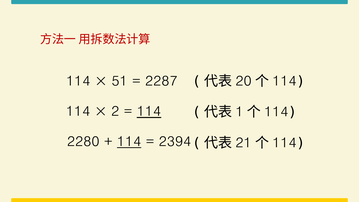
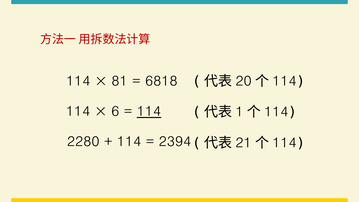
51: 51 -> 81
2287: 2287 -> 6818
2: 2 -> 6
114 at (129, 142) underline: present -> none
